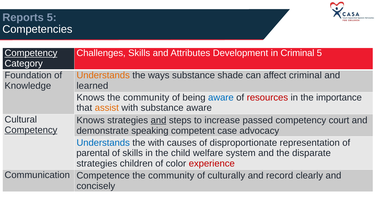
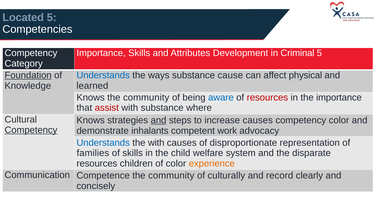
Reports: Reports -> Located
Competency at (31, 53) underline: present -> none
Challenges at (101, 53): Challenges -> Importance
Foundation underline: none -> present
Understands at (103, 75) colour: orange -> blue
shade: shade -> cause
affect criminal: criminal -> physical
assist colour: orange -> red
substance aware: aware -> where
increase passed: passed -> causes
competency court: court -> color
speaking: speaking -> inhalants
case: case -> work
parental: parental -> families
strategies at (97, 164): strategies -> resources
experience colour: red -> orange
